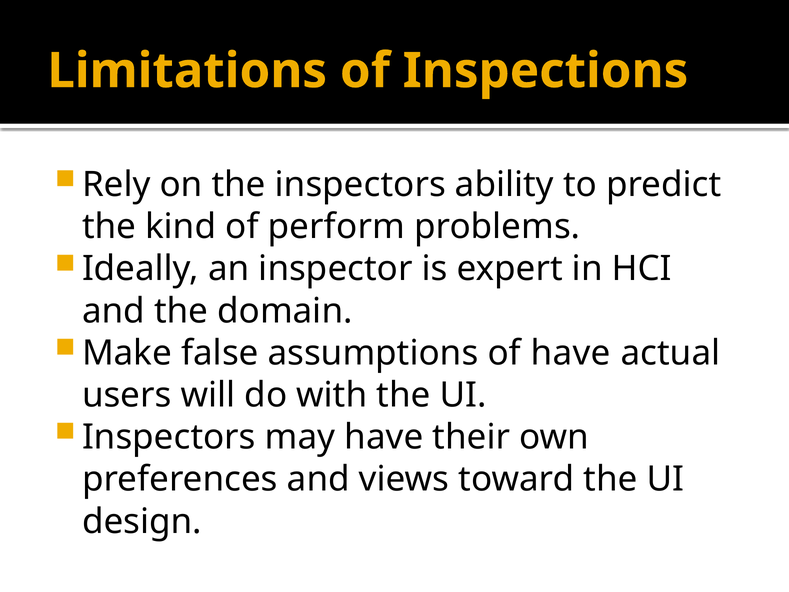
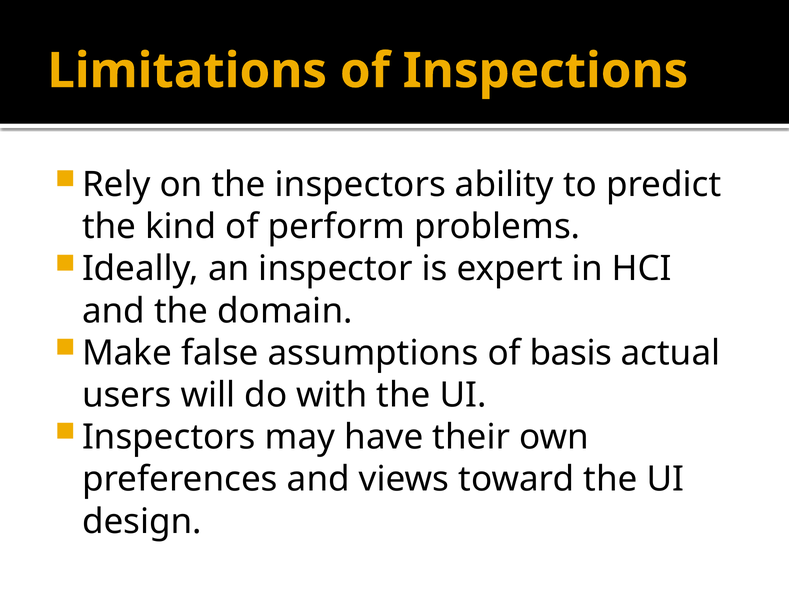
of have: have -> basis
